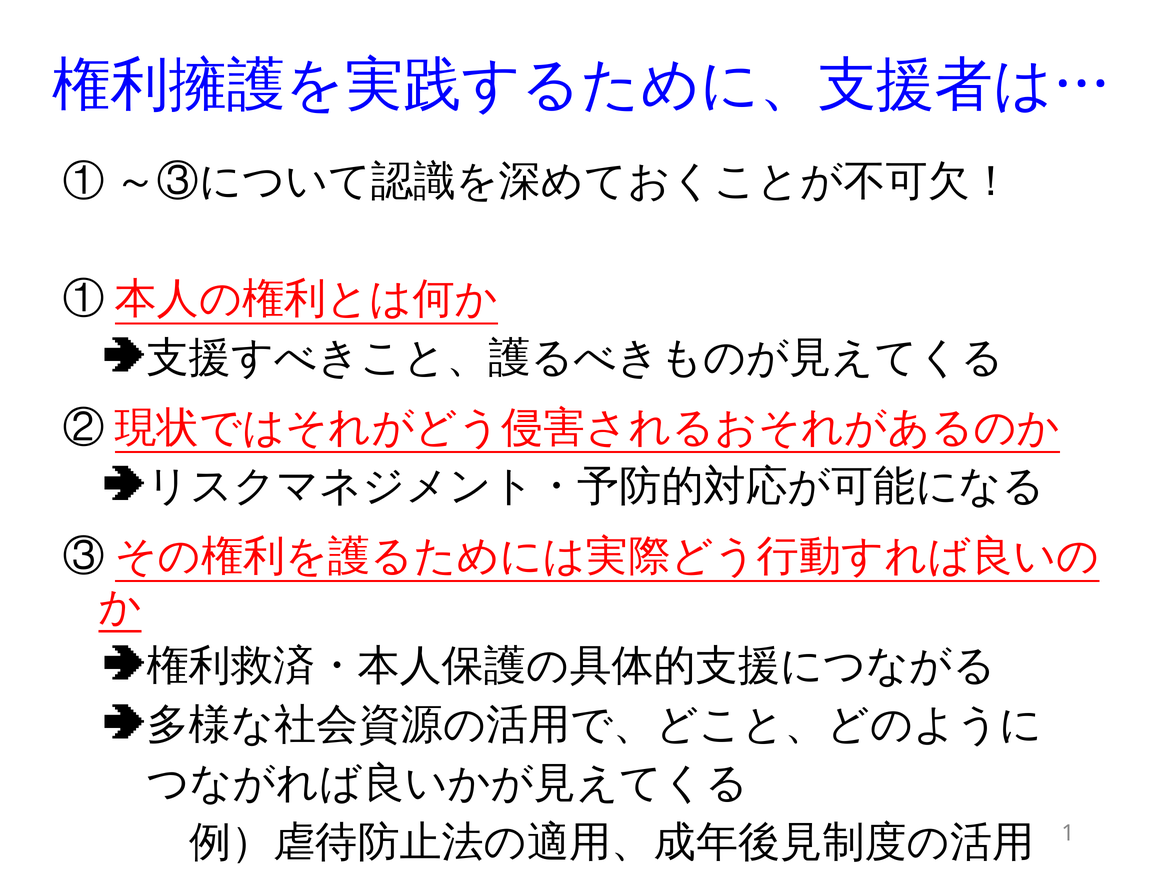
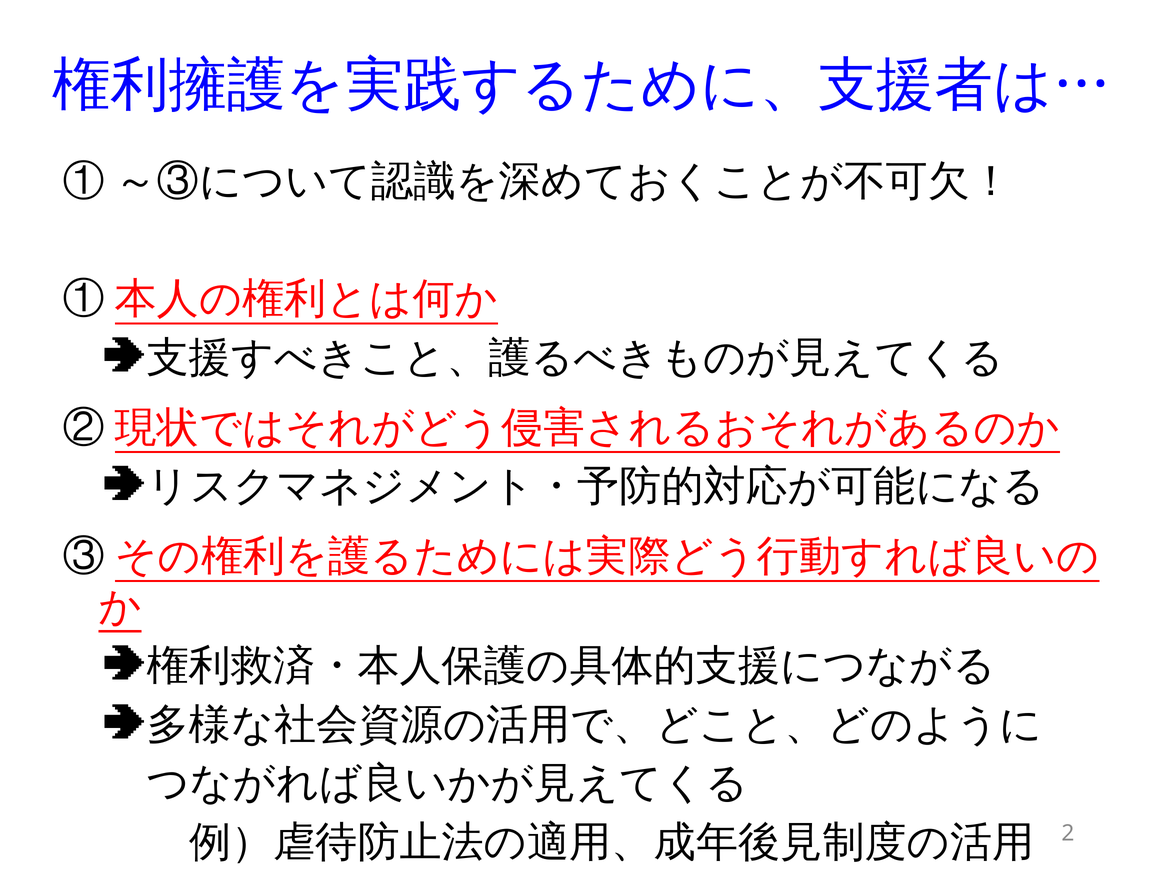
1: 1 -> 2
